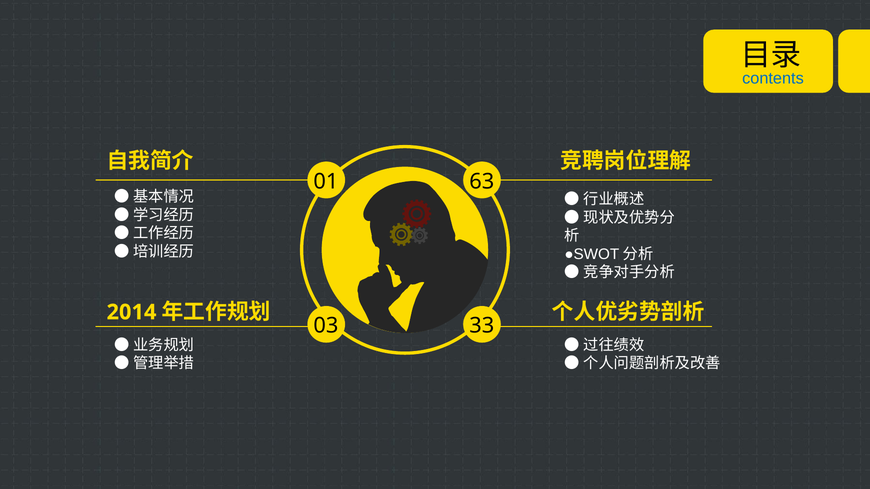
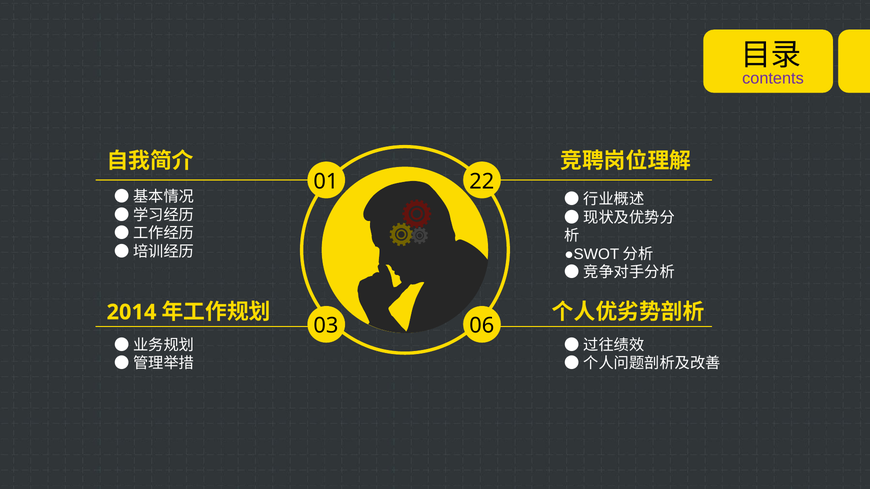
contents colour: blue -> purple
63: 63 -> 22
33: 33 -> 06
